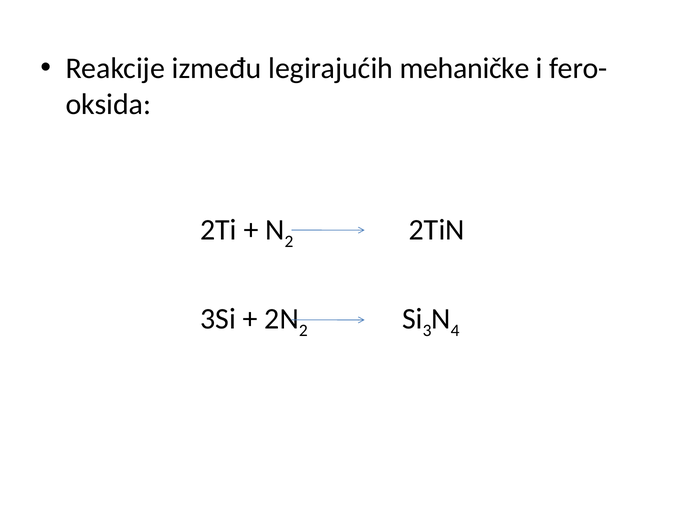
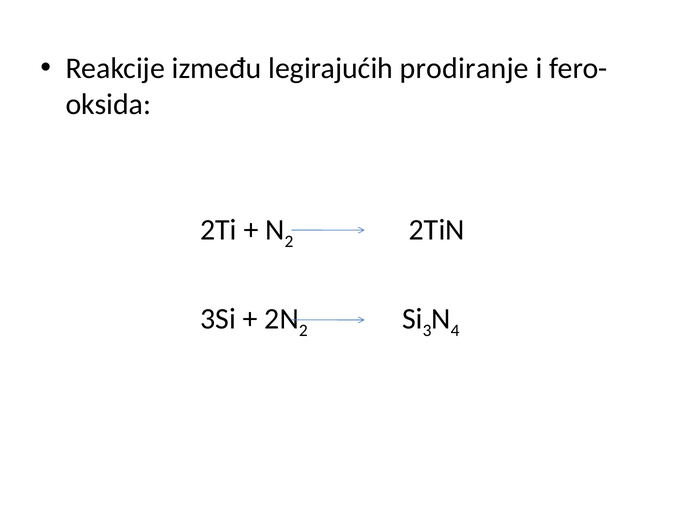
mehaničke: mehaničke -> prodiranje
